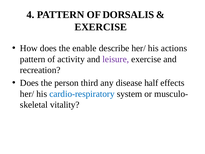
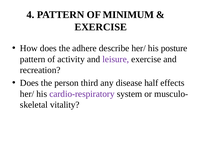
DORSALIS: DORSALIS -> MINIMUM
enable: enable -> adhere
actions: actions -> posture
cardio-respiratory colour: blue -> purple
